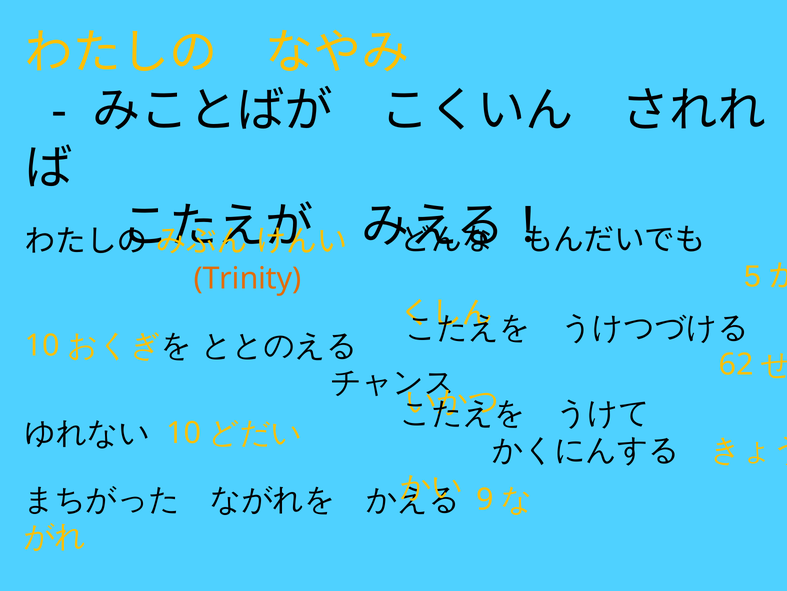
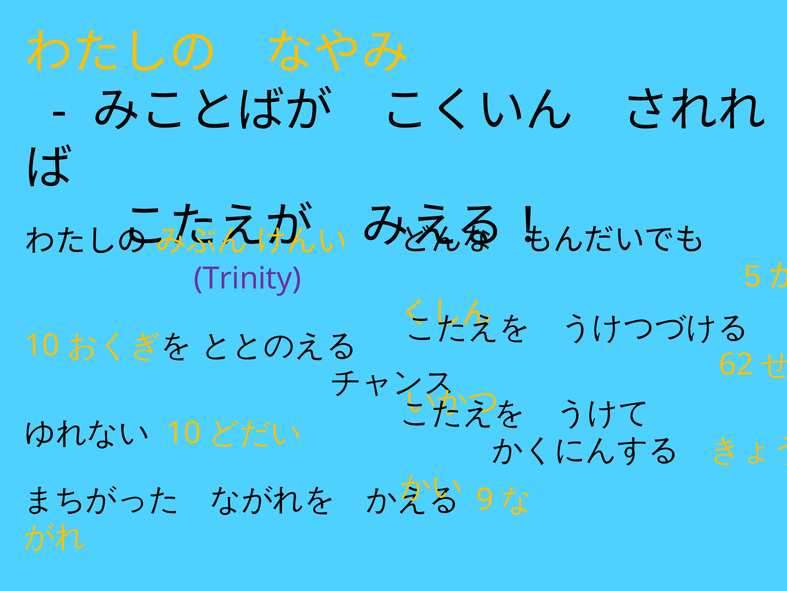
Trinity colour: orange -> purple
